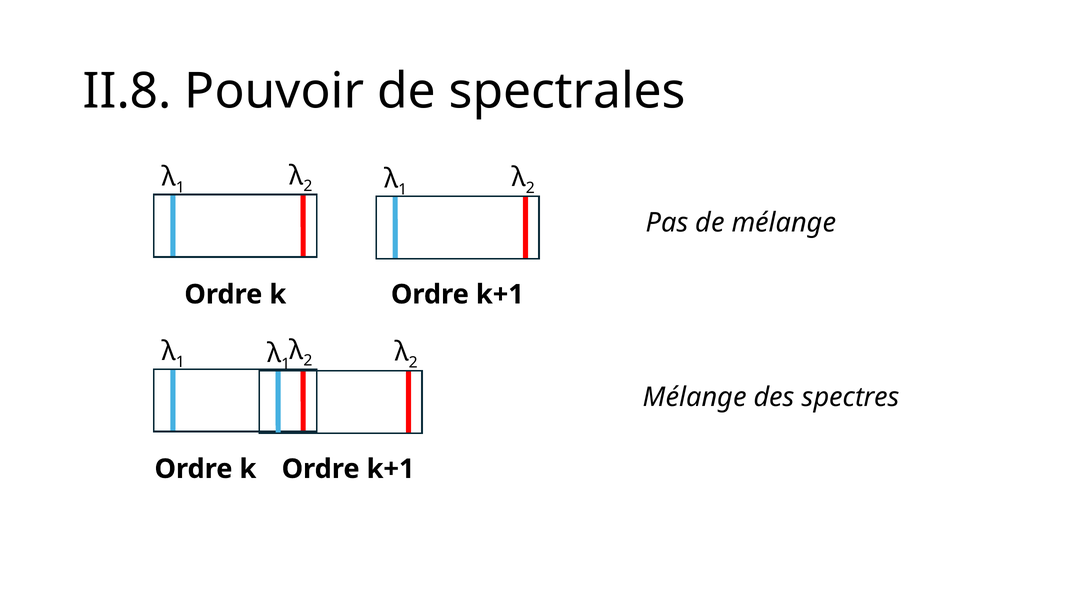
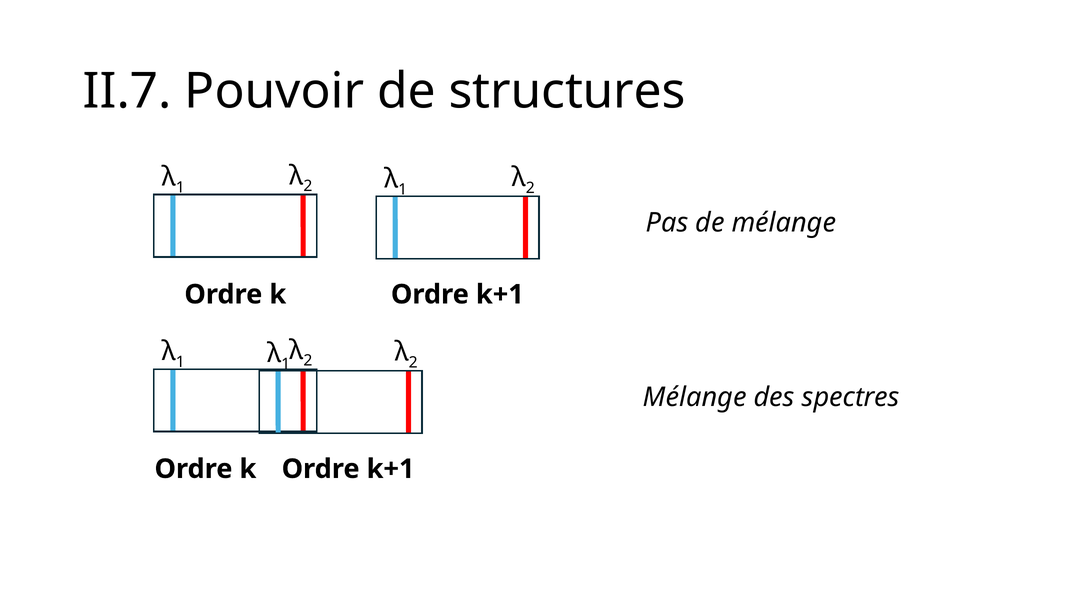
II.8: II.8 -> II.7
spectrales: spectrales -> structures
